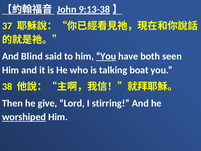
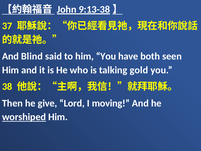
You at (106, 56) underline: present -> none
boat: boat -> gold
stirring: stirring -> moving
